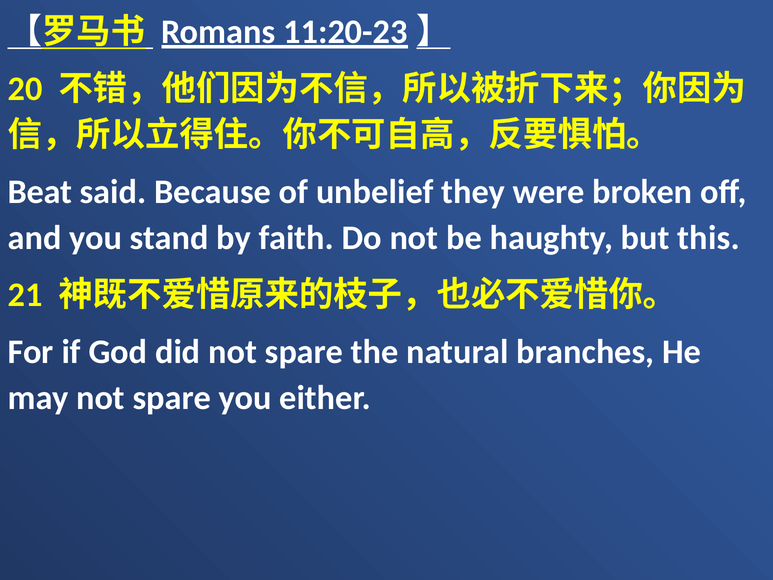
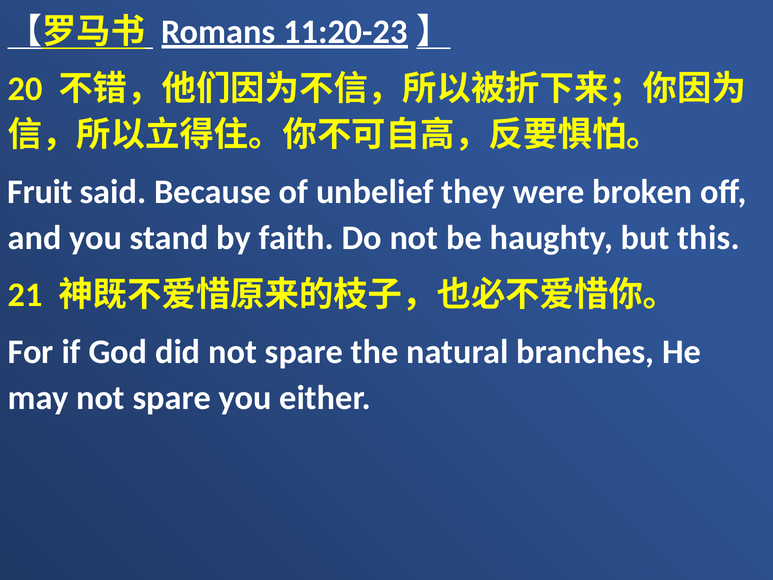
Beat: Beat -> Fruit
